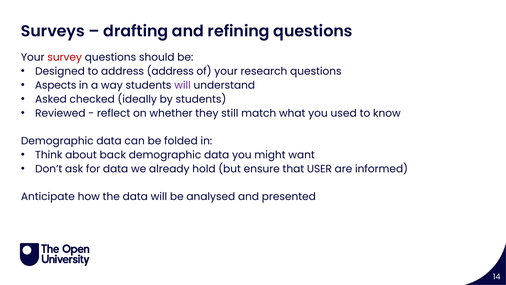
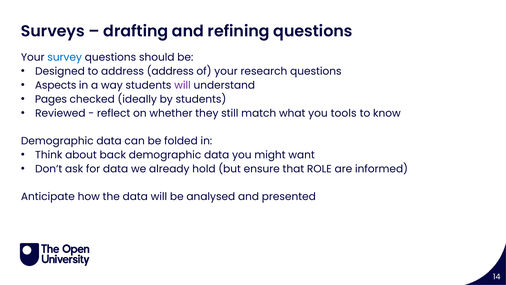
survey colour: red -> blue
Asked: Asked -> Pages
used: used -> tools
USER: USER -> ROLE
